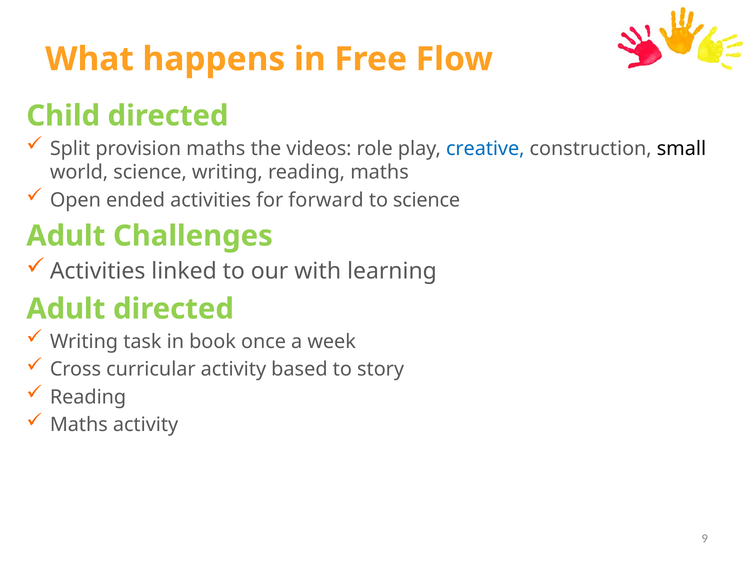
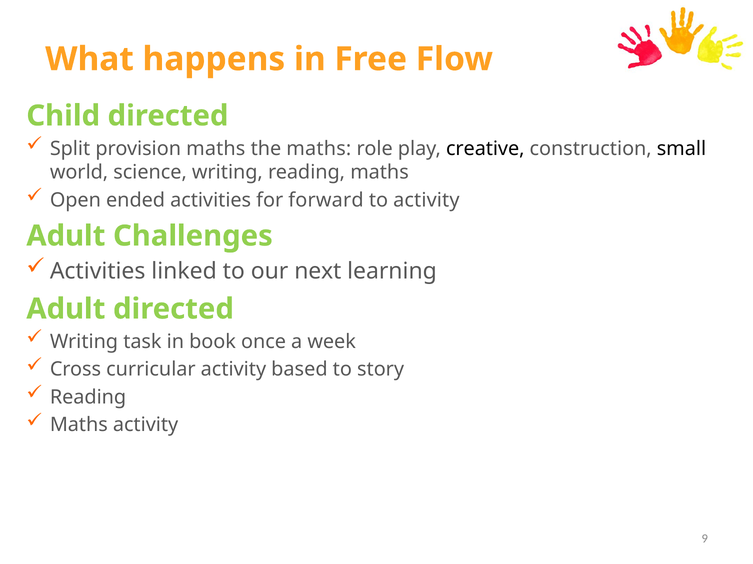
the videos: videos -> maths
creative colour: blue -> black
to science: science -> activity
with: with -> next
